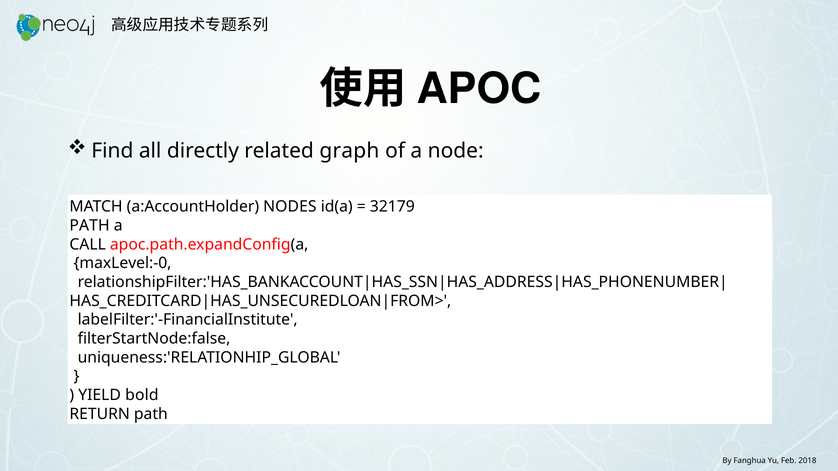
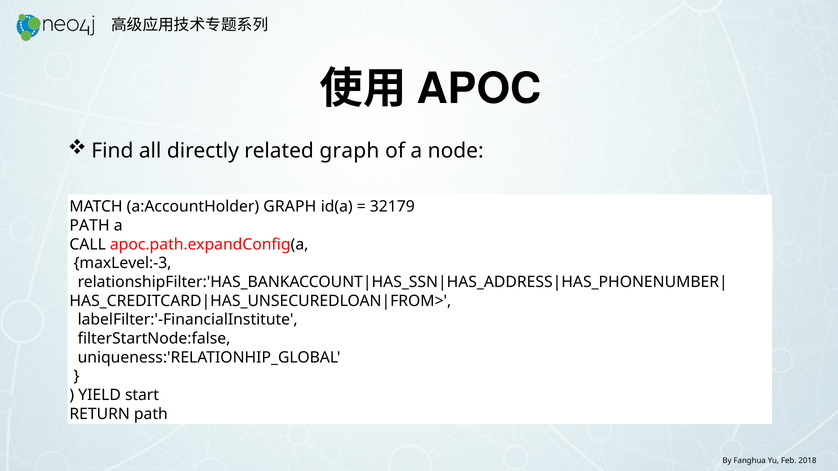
a:AccountHolder NODES: NODES -> GRAPH
maxLevel:-0: maxLevel:-0 -> maxLevel:-3
bold: bold -> start
